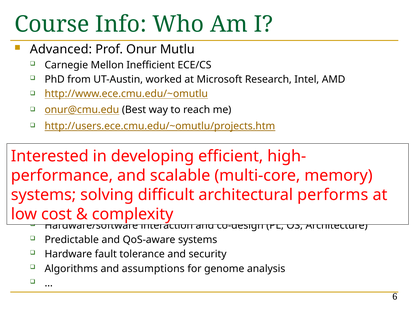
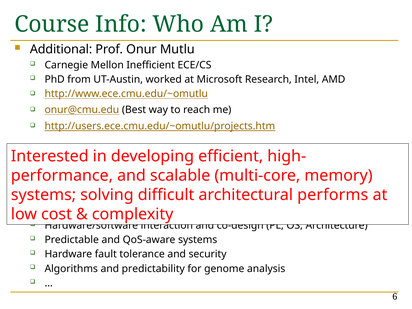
Advanced: Advanced -> Additional
assumptions: assumptions -> predictability
